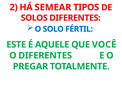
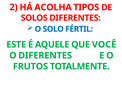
SEMEAR: SEMEAR -> ACOLHA
PREGAR: PREGAR -> FRUTOS
